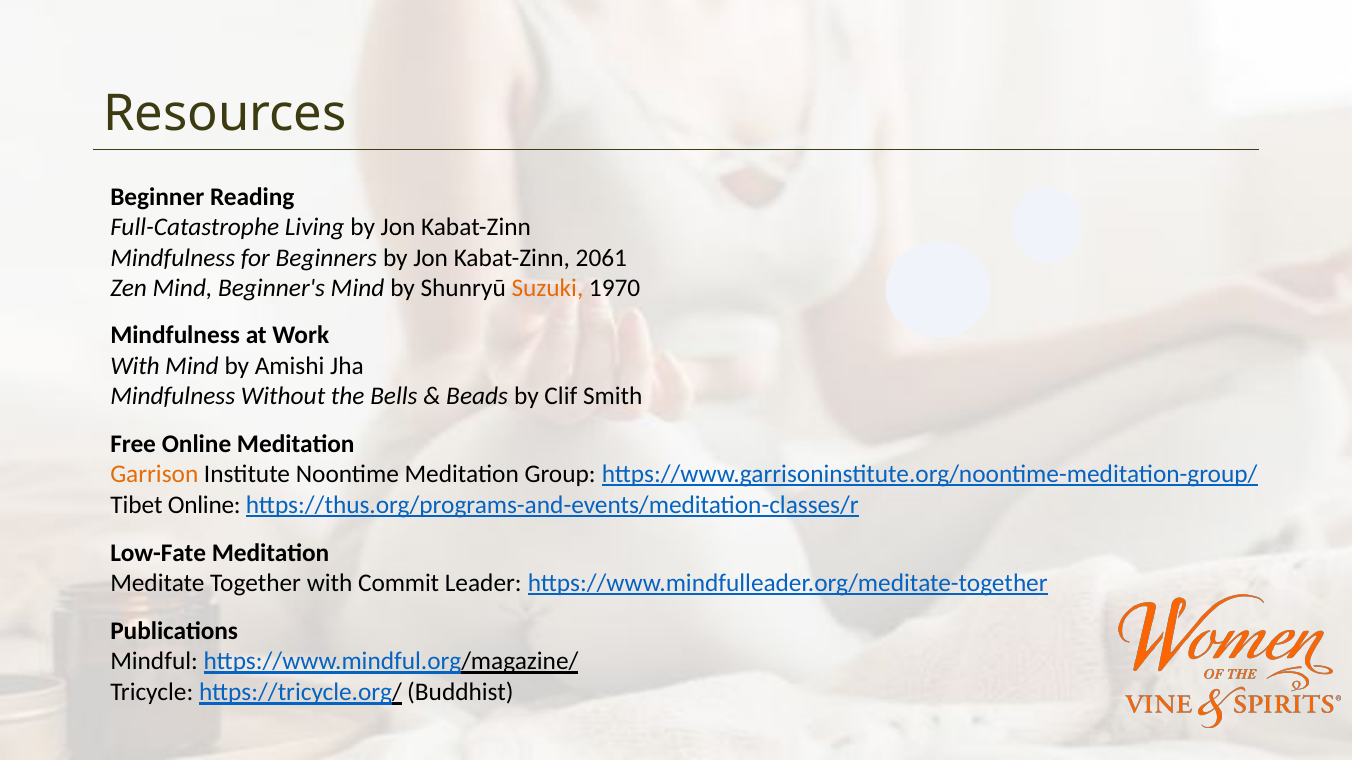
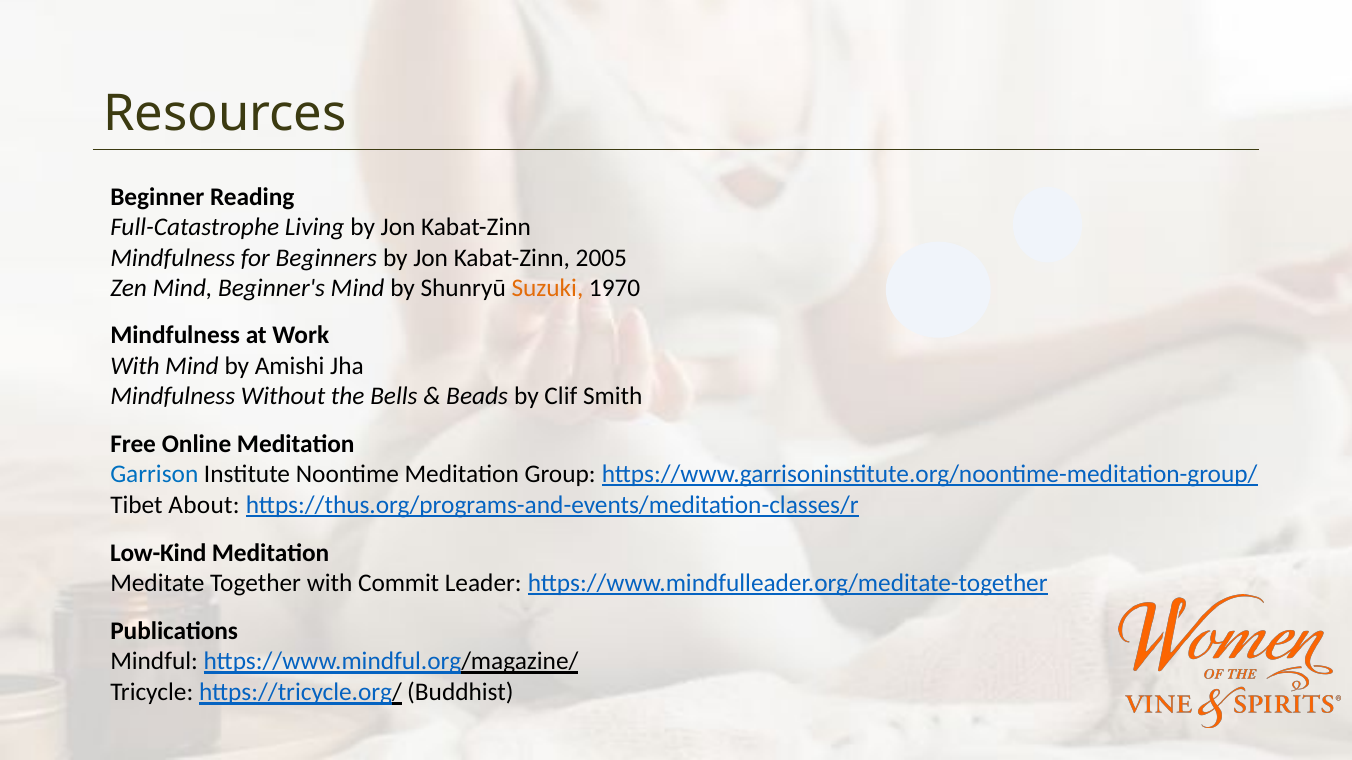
2061: 2061 -> 2005
Garrison colour: orange -> blue
Tibet Online: Online -> About
Low-Fate: Low-Fate -> Low-Kind
